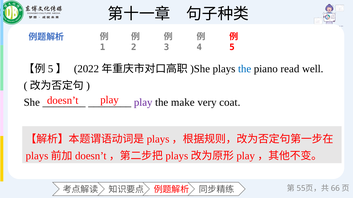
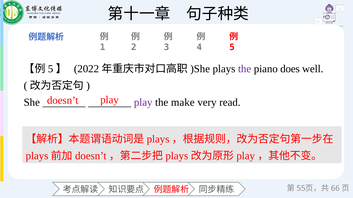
the at (245, 69) colour: blue -> purple
read: read -> does
coat: coat -> read
